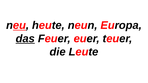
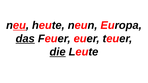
die underline: none -> present
